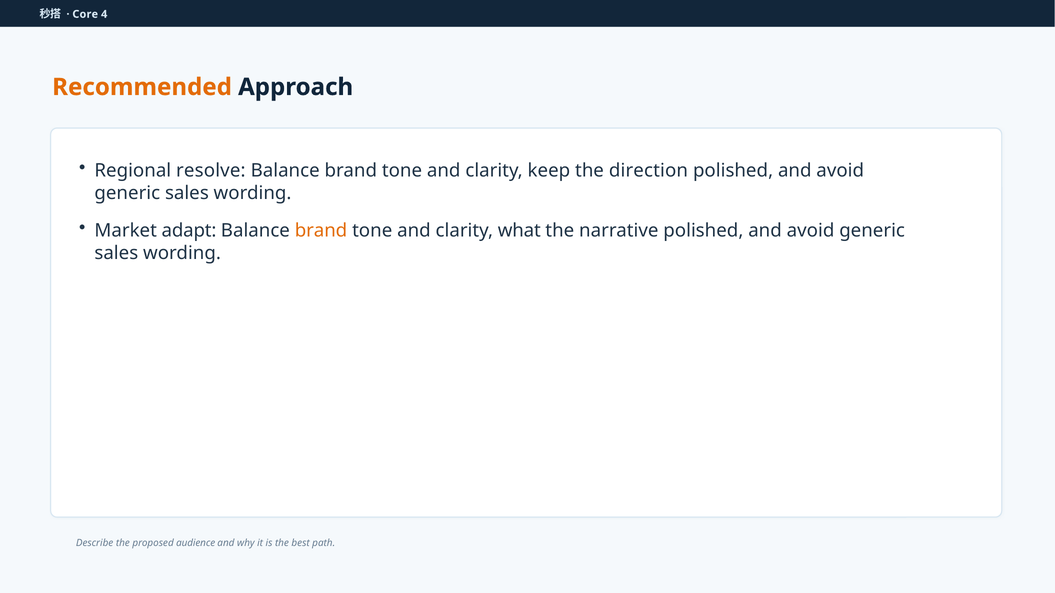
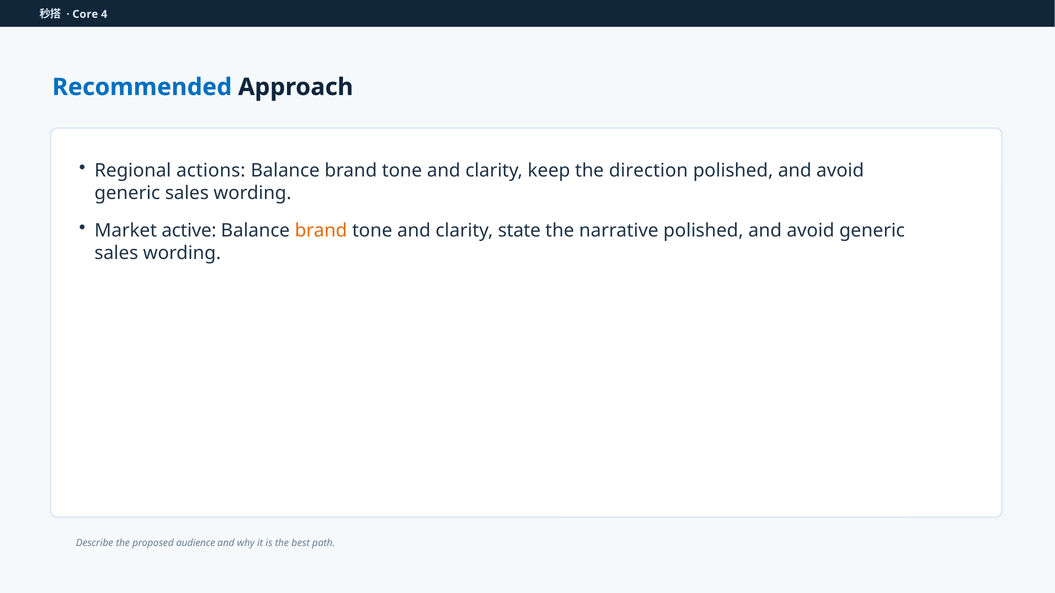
Recommended colour: orange -> blue
resolve: resolve -> actions
adapt: adapt -> active
what: what -> state
